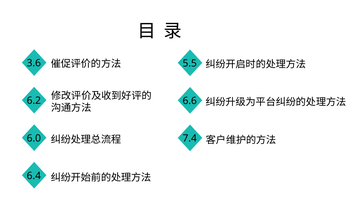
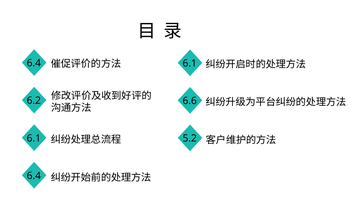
3.6 at (34, 63): 3.6 -> 6.4
5.5 at (190, 63): 5.5 -> 6.1
6.0 at (34, 138): 6.0 -> 6.1
7.4: 7.4 -> 5.2
